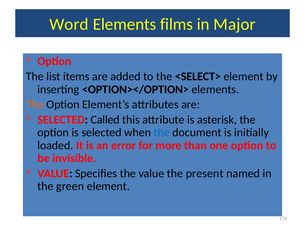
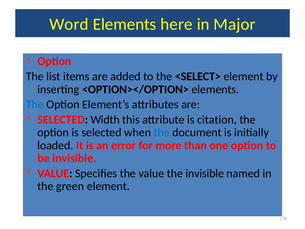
films: films -> here
The at (35, 104) colour: orange -> blue
Called: Called -> Width
asterisk: asterisk -> citation
the present: present -> invisible
